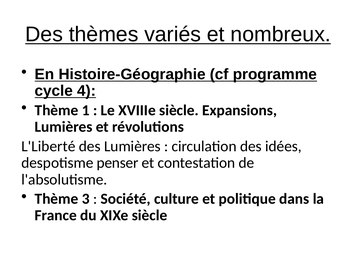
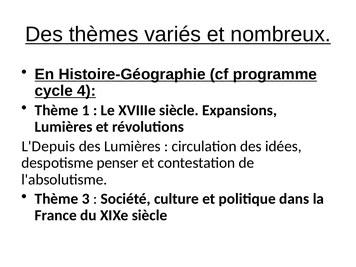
L'Liberté: L'Liberté -> L'Depuis
